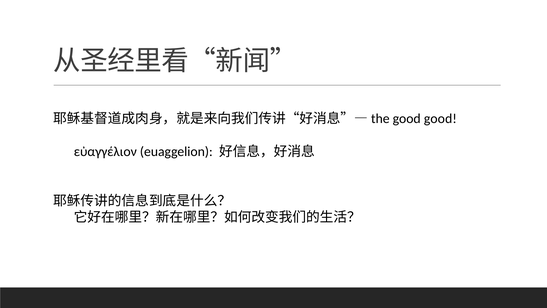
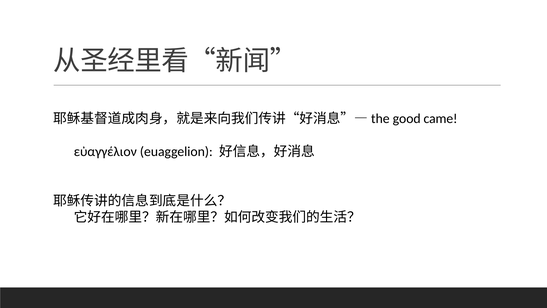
good good: good -> came
